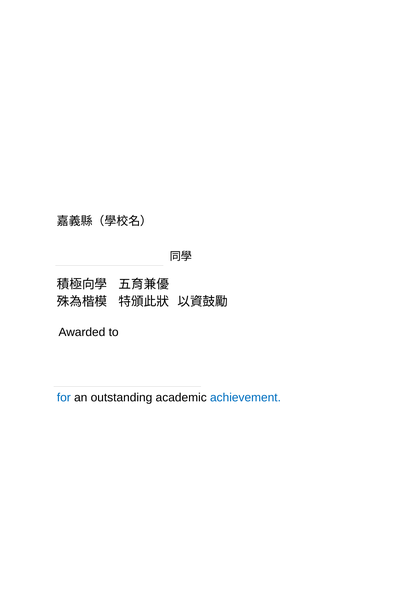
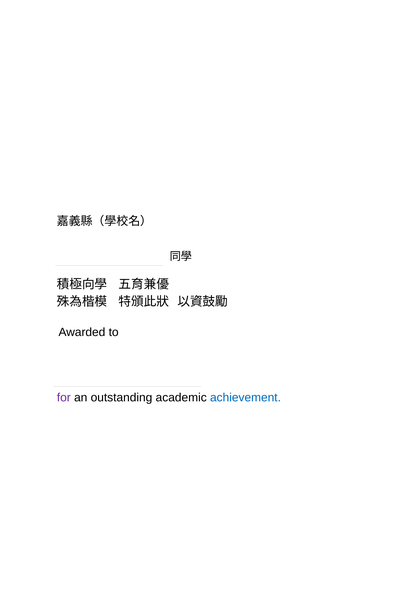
for colour: blue -> purple
